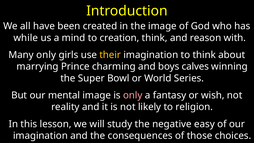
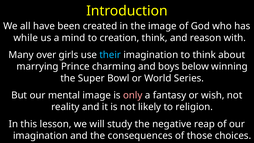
Many only: only -> over
their colour: yellow -> light blue
calves: calves -> below
easy: easy -> reap
